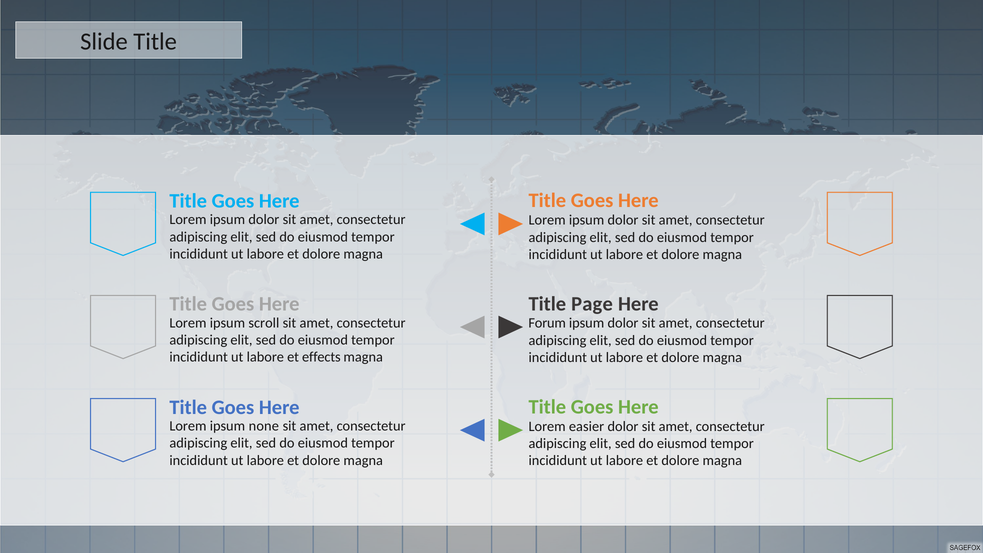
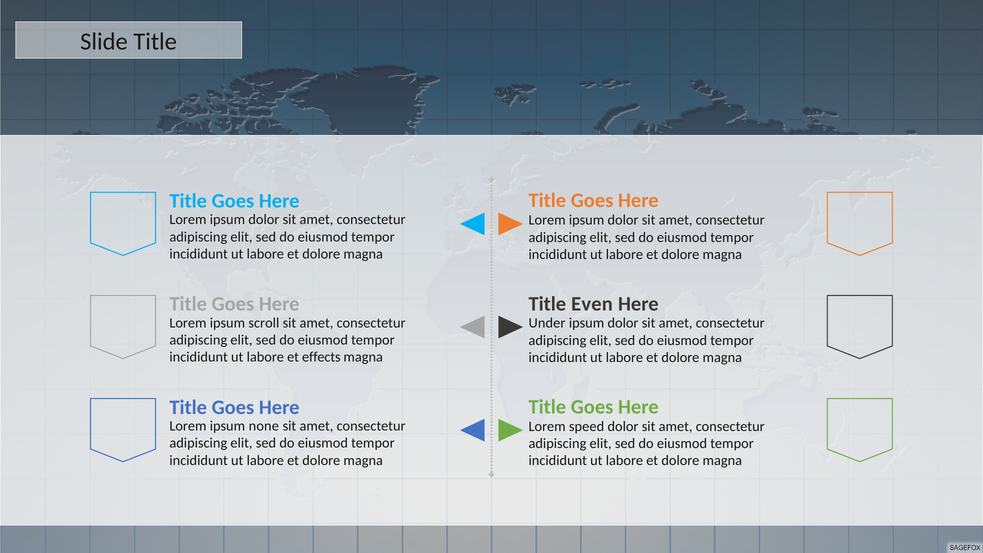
Page: Page -> Even
Forum: Forum -> Under
easier: easier -> speed
